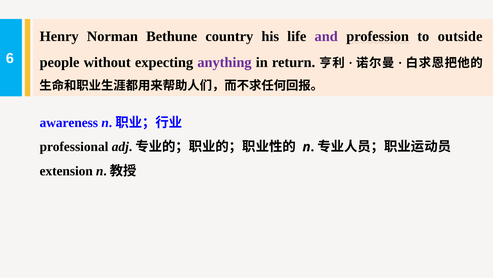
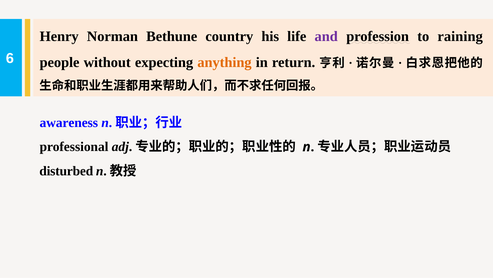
outside: outside -> raining
anything colour: purple -> orange
extension: extension -> disturbed
